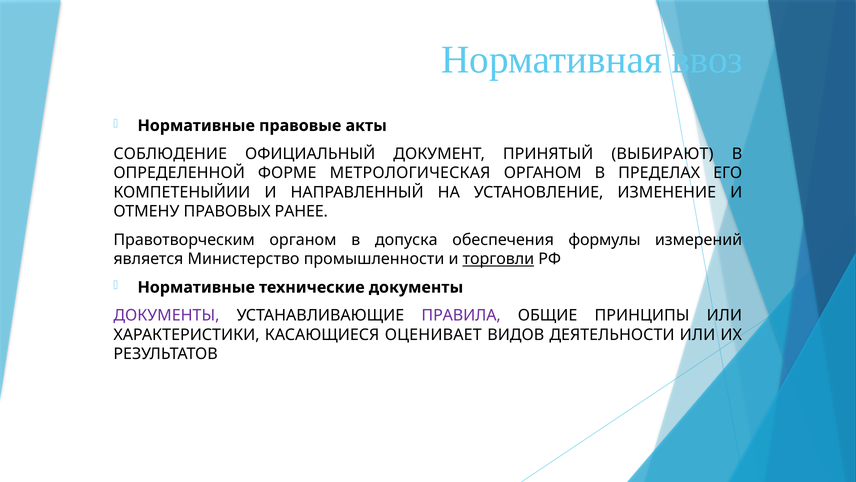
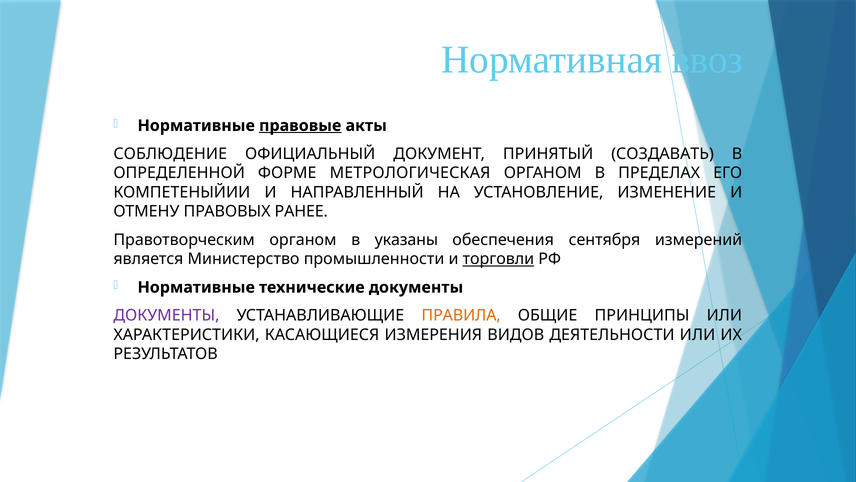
правовые underline: none -> present
ВЫБИРАЮТ: ВЫБИРАЮТ -> СОЗДАВАТЬ
допуска: допуска -> указаны
формулы: формулы -> сентября
ПРАВИЛА colour: purple -> orange
ОЦЕНИВАЕТ: ОЦЕНИВАЕТ -> ИЗМЕРЕНИЯ
